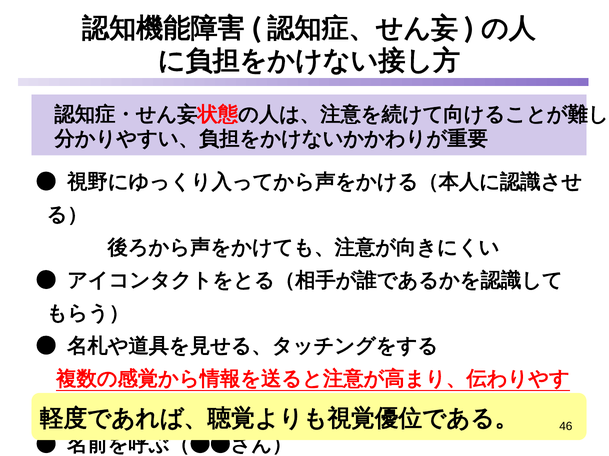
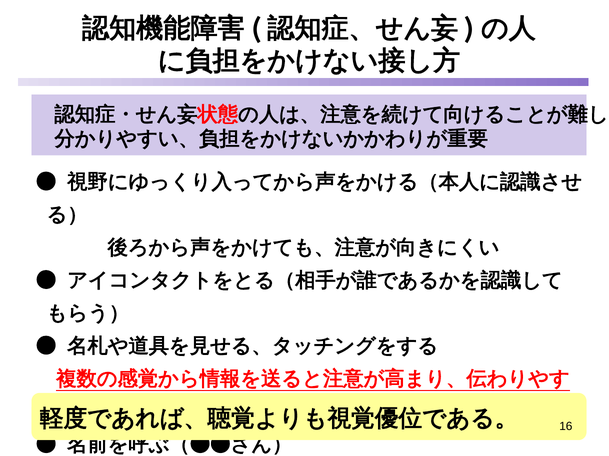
46: 46 -> 16
